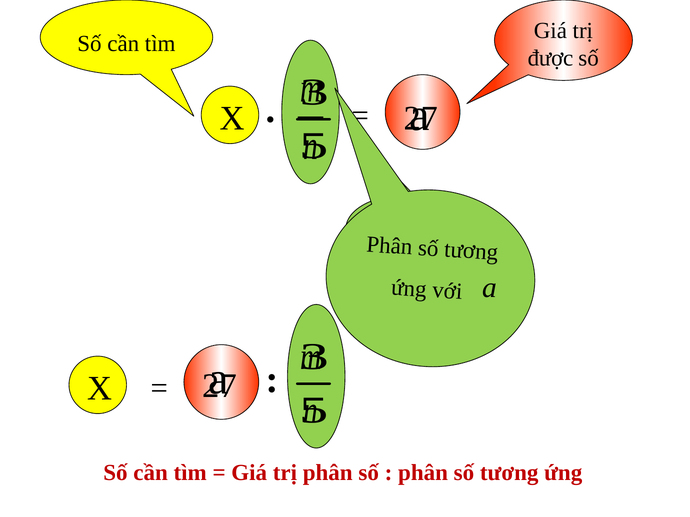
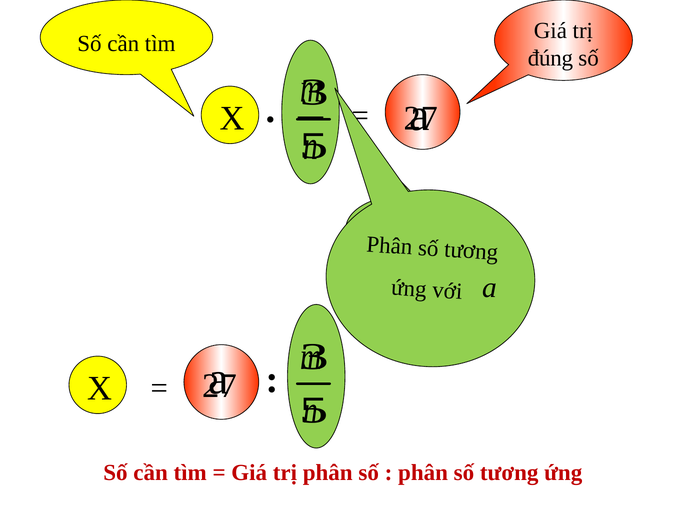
được: được -> đúng
